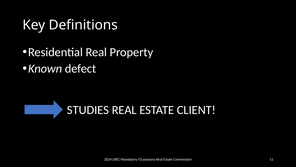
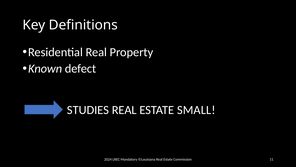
CLIENT: CLIENT -> SMALL
